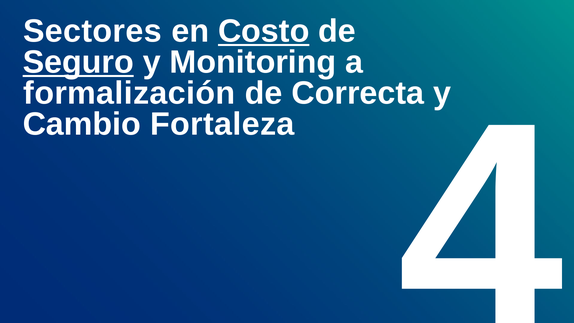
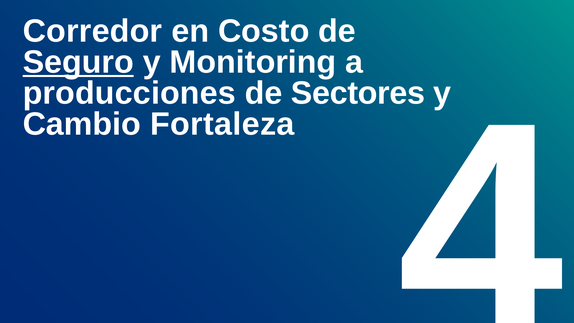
Sectores: Sectores -> Corredor
Costo underline: present -> none
formalización: formalización -> producciones
Correcta: Correcta -> Sectores
